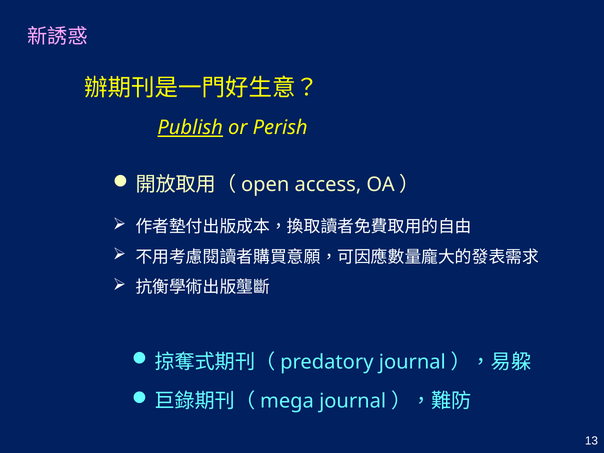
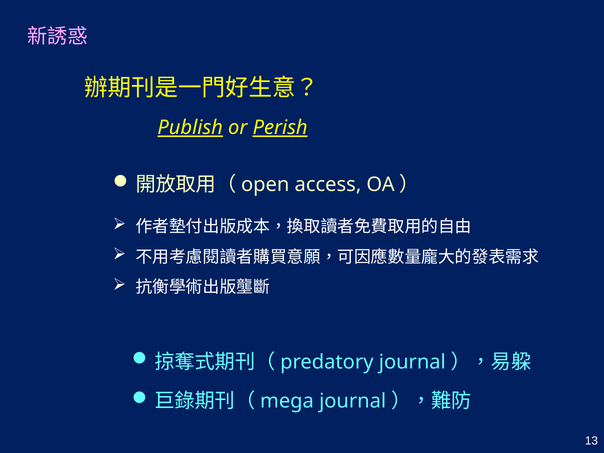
Perish underline: none -> present
